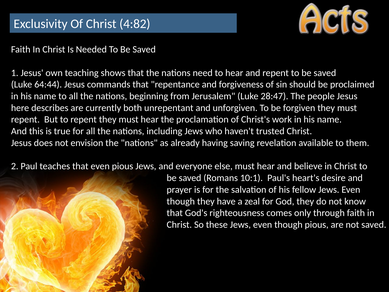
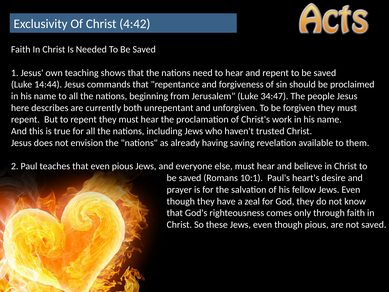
4:82: 4:82 -> 4:42
64:44: 64:44 -> 14:44
28:47: 28:47 -> 34:47
